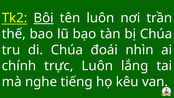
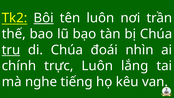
tru underline: none -> present
